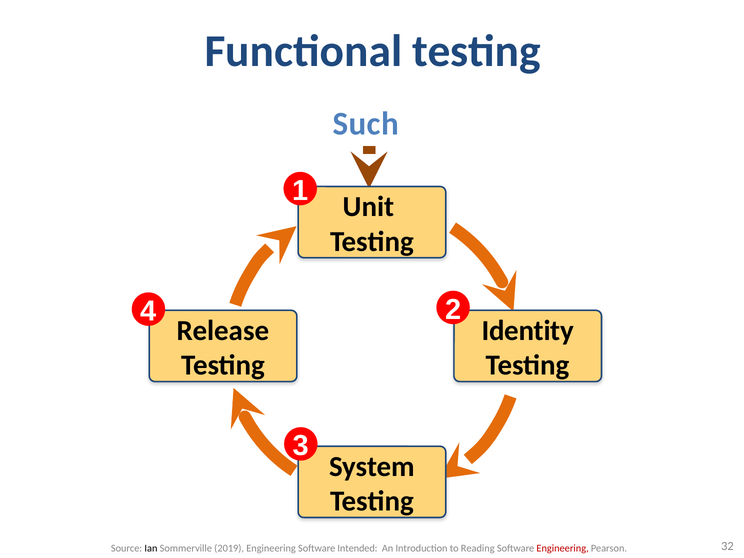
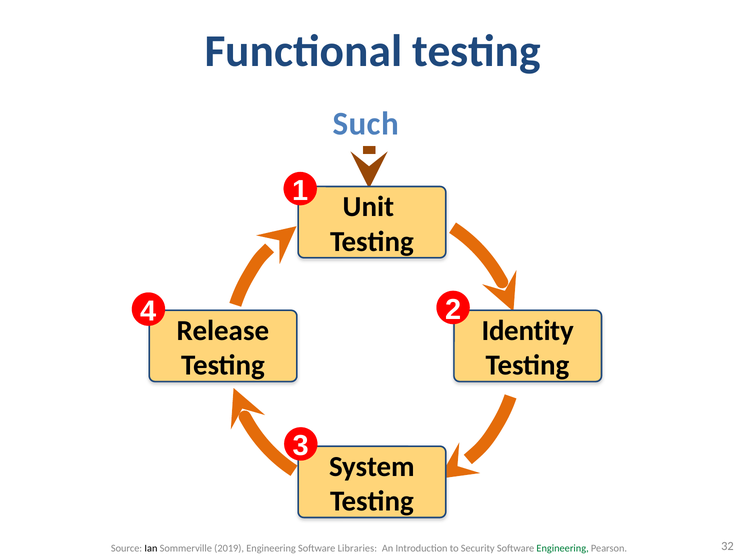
Intended: Intended -> Libraries
Reading: Reading -> Security
Engineering at (563, 548) colour: red -> green
